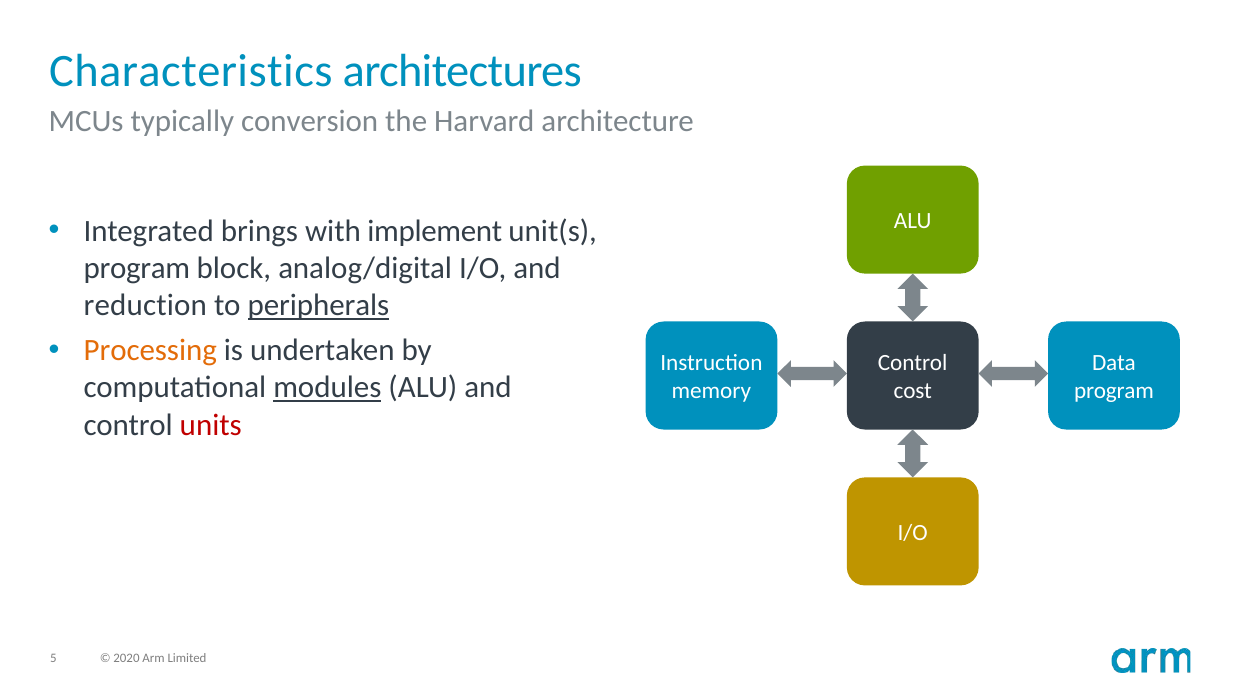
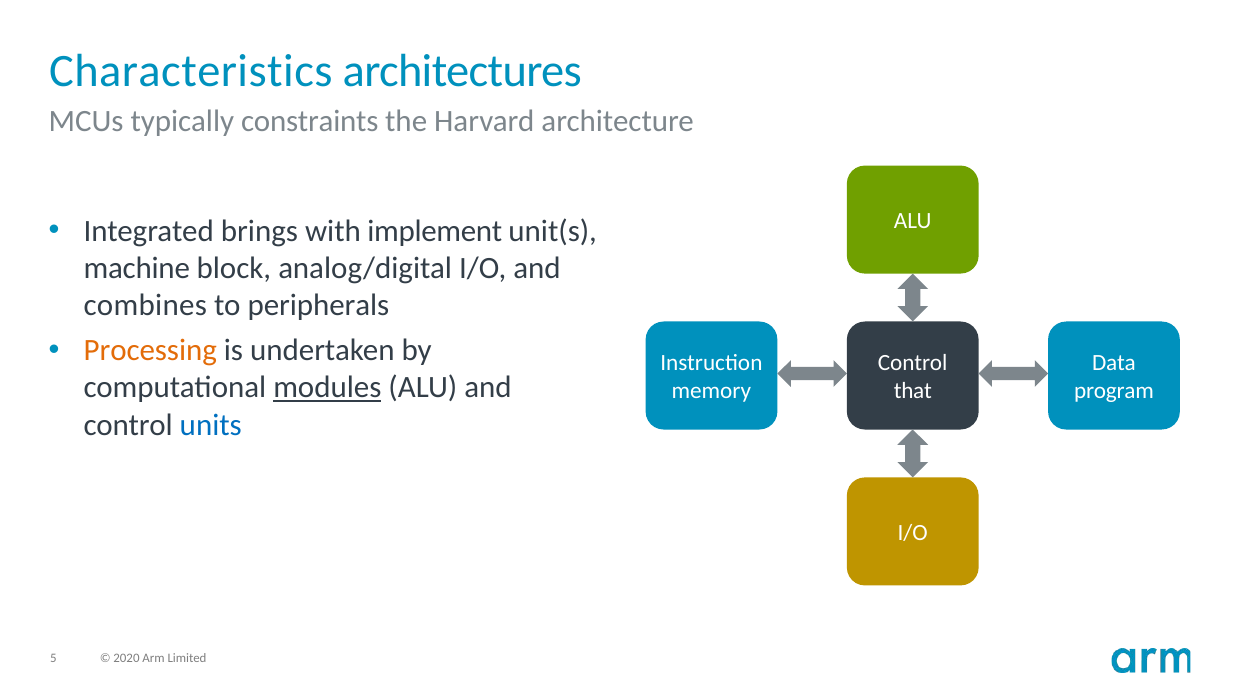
conversion: conversion -> constraints
program at (137, 268): program -> machine
reduction: reduction -> combines
peripherals underline: present -> none
cost: cost -> that
units colour: red -> blue
